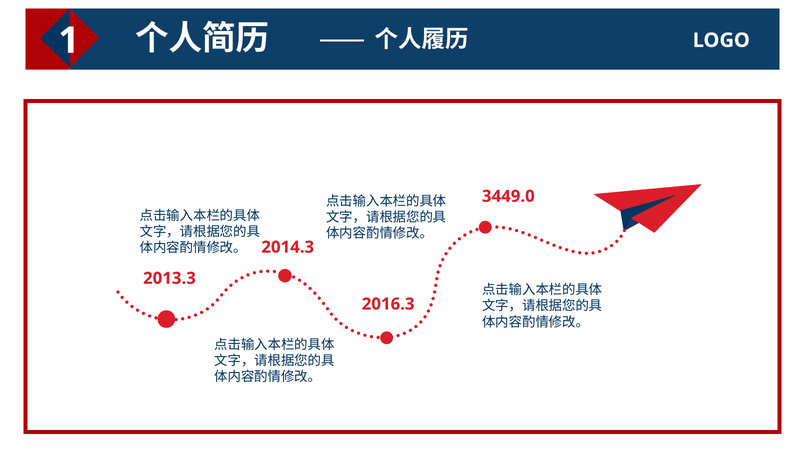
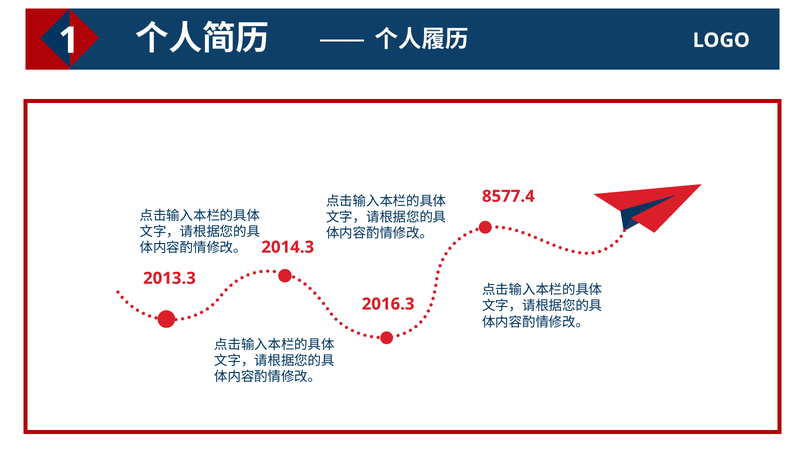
3449.0: 3449.0 -> 8577.4
